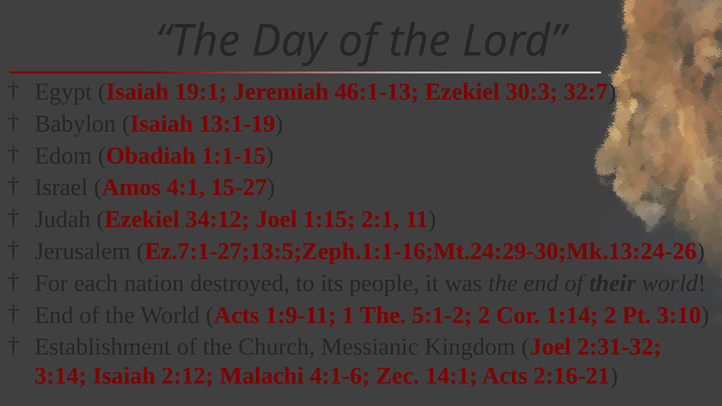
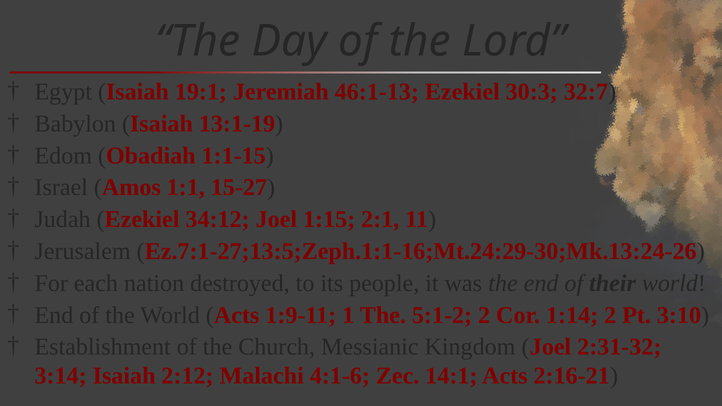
4:1: 4:1 -> 1:1
